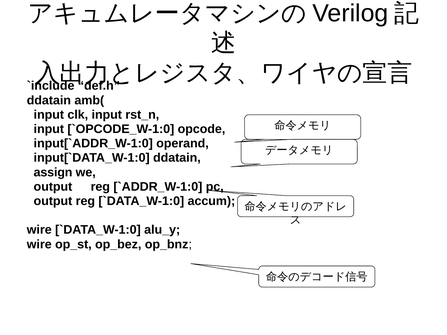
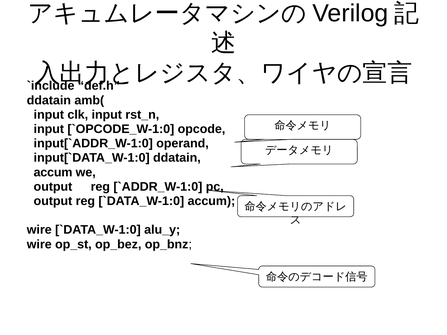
assign at (53, 172): assign -> accum
